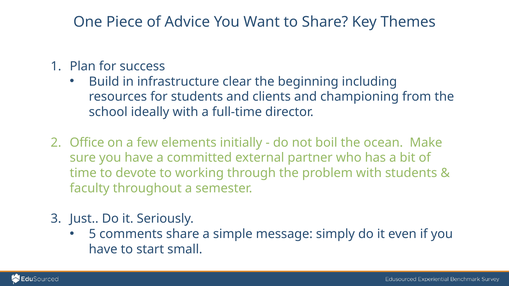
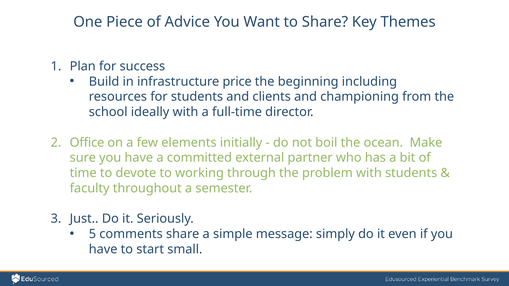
clear: clear -> price
